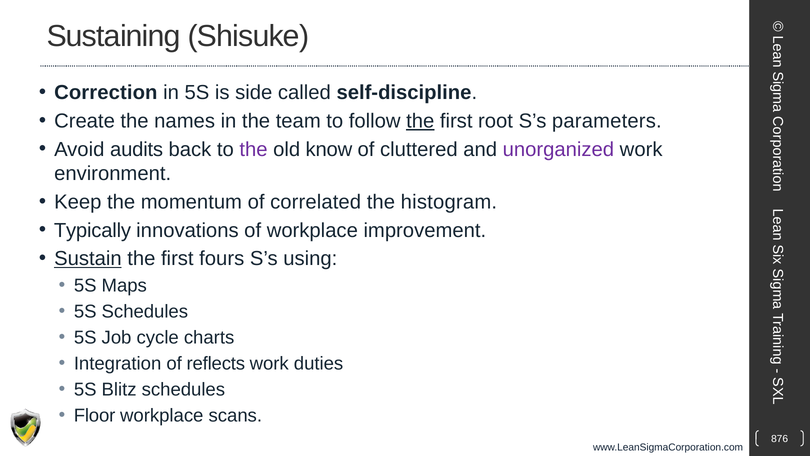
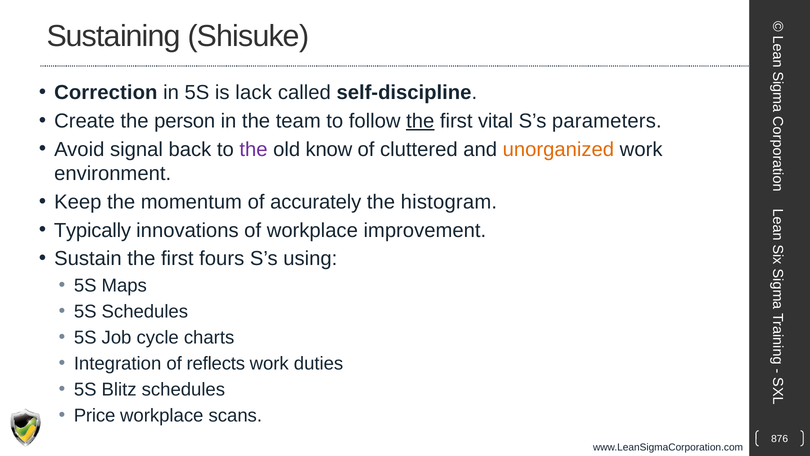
side: side -> lack
names: names -> person
root: root -> vital
audits: audits -> signal
unorganized colour: purple -> orange
correlated: correlated -> accurately
Sustain underline: present -> none
Floor: Floor -> Price
